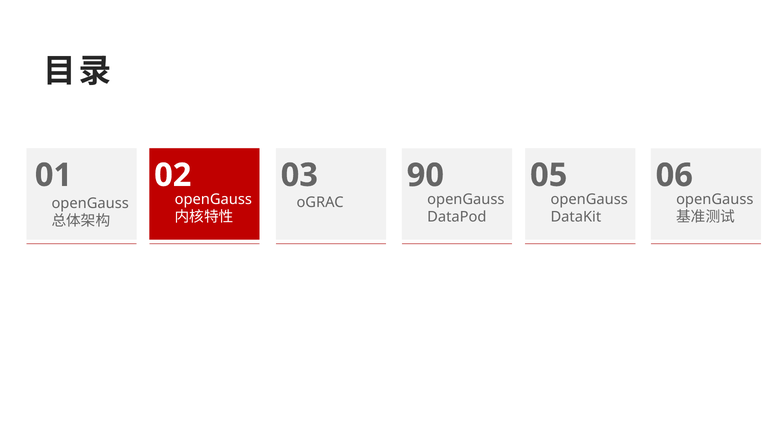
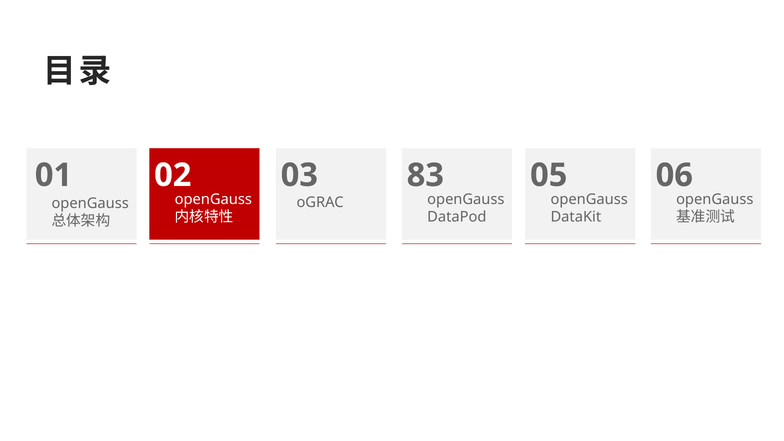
90: 90 -> 83
